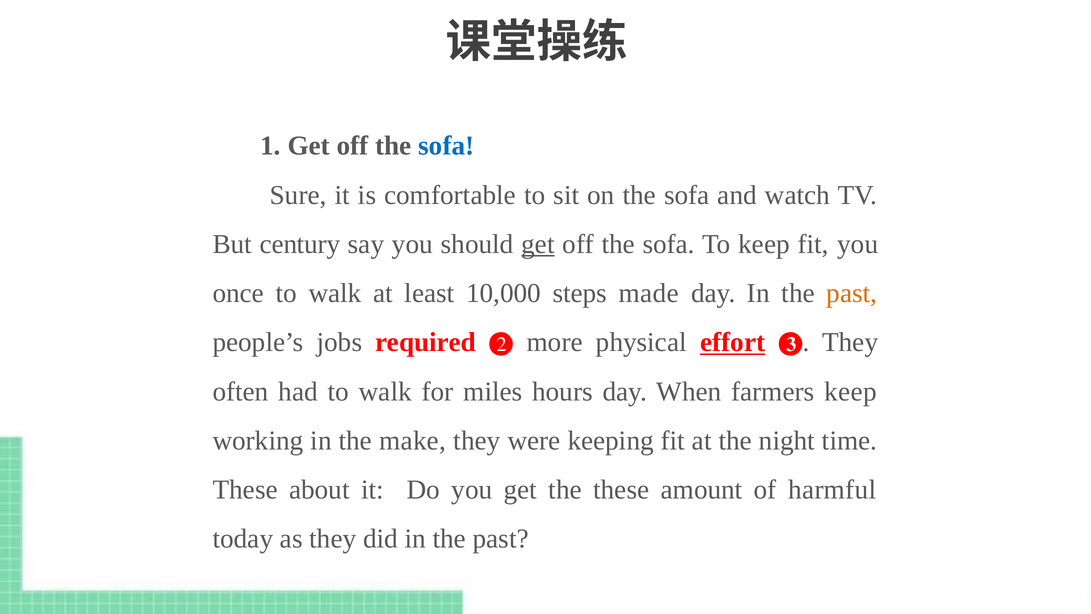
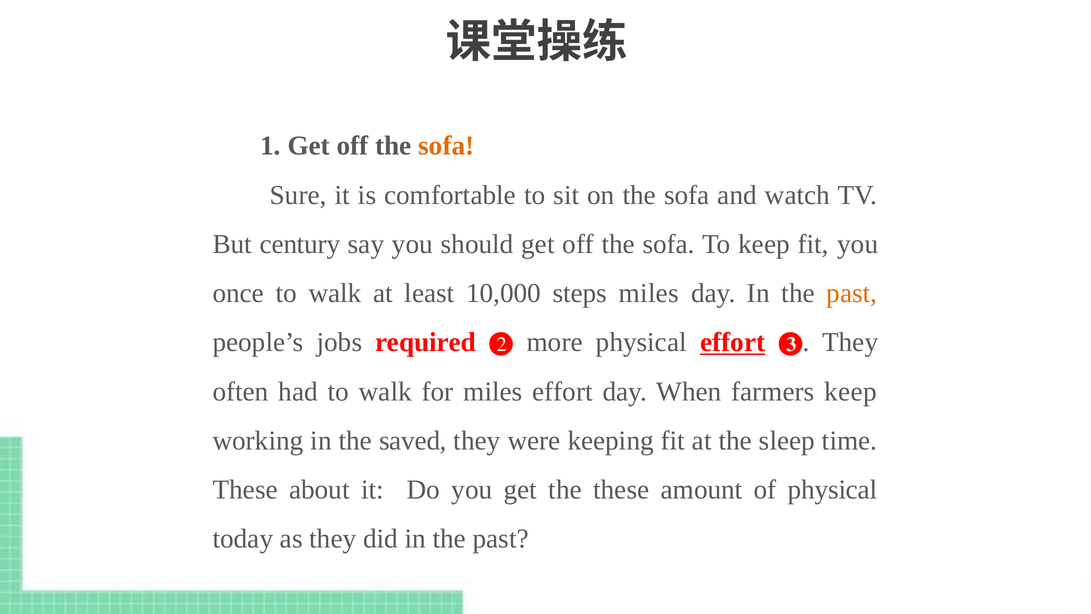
sofa at (446, 146) colour: blue -> orange
get at (538, 244) underline: present -> none
steps made: made -> miles
miles hours: hours -> effort
make: make -> saved
night: night -> sleep
of harmful: harmful -> physical
